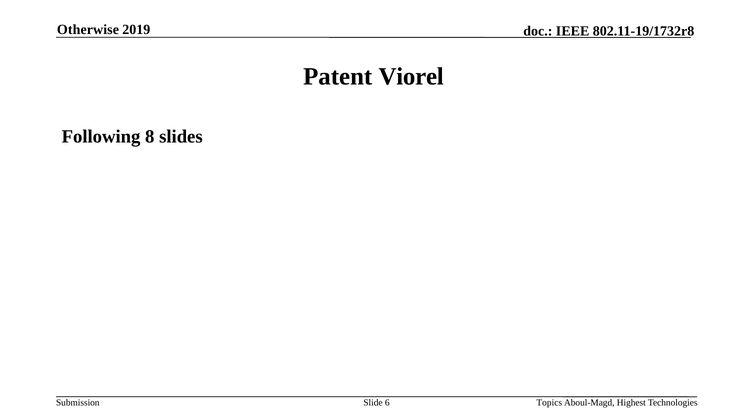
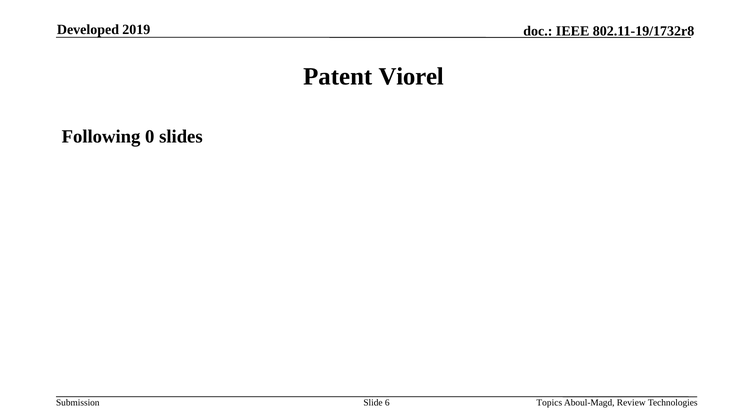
Otherwise: Otherwise -> Developed
8: 8 -> 0
Highest: Highest -> Review
